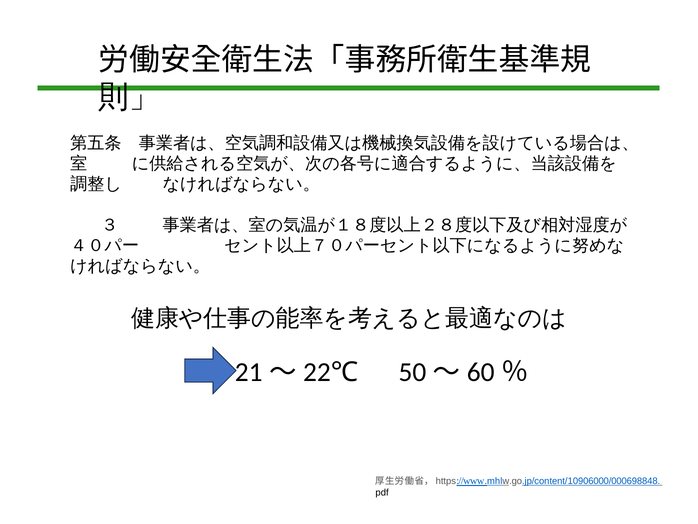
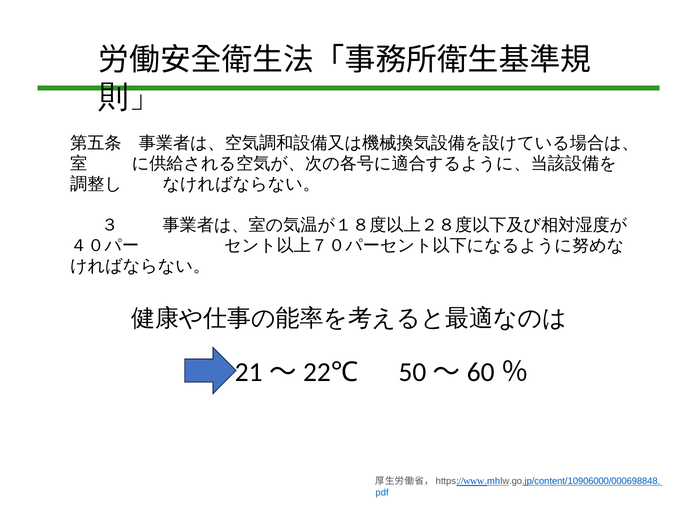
pdf colour: black -> blue
